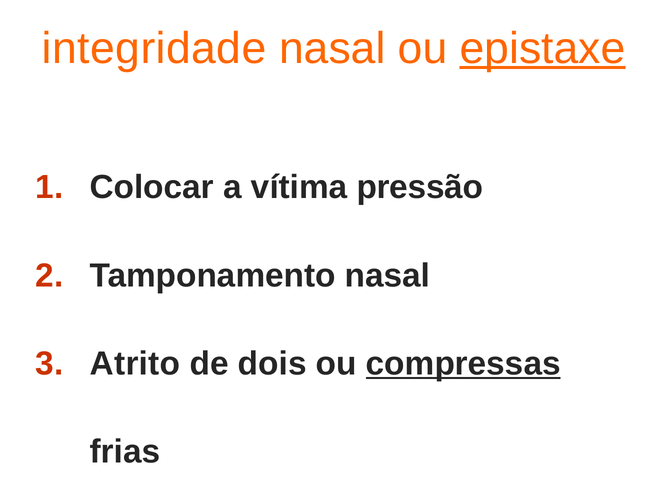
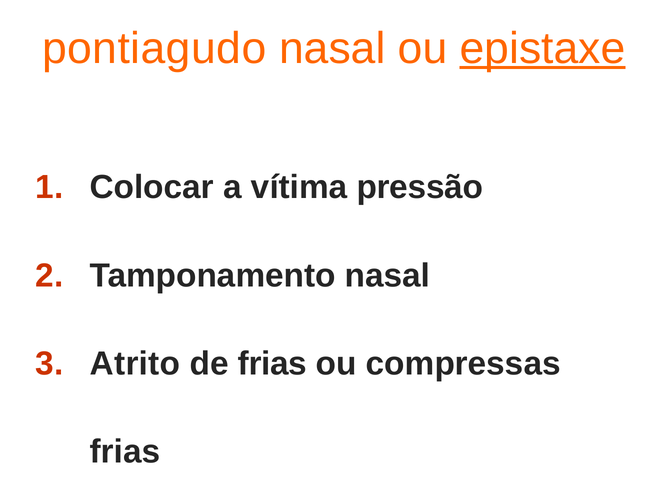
integridade: integridade -> pontiagudo
de dois: dois -> frias
compressas underline: present -> none
